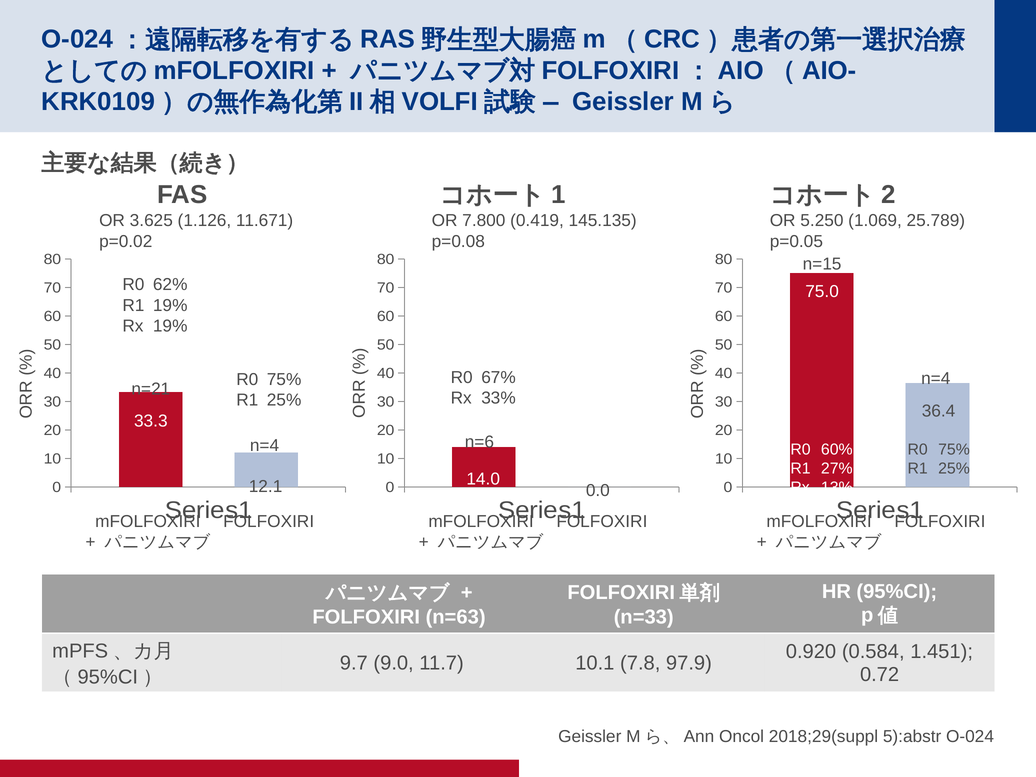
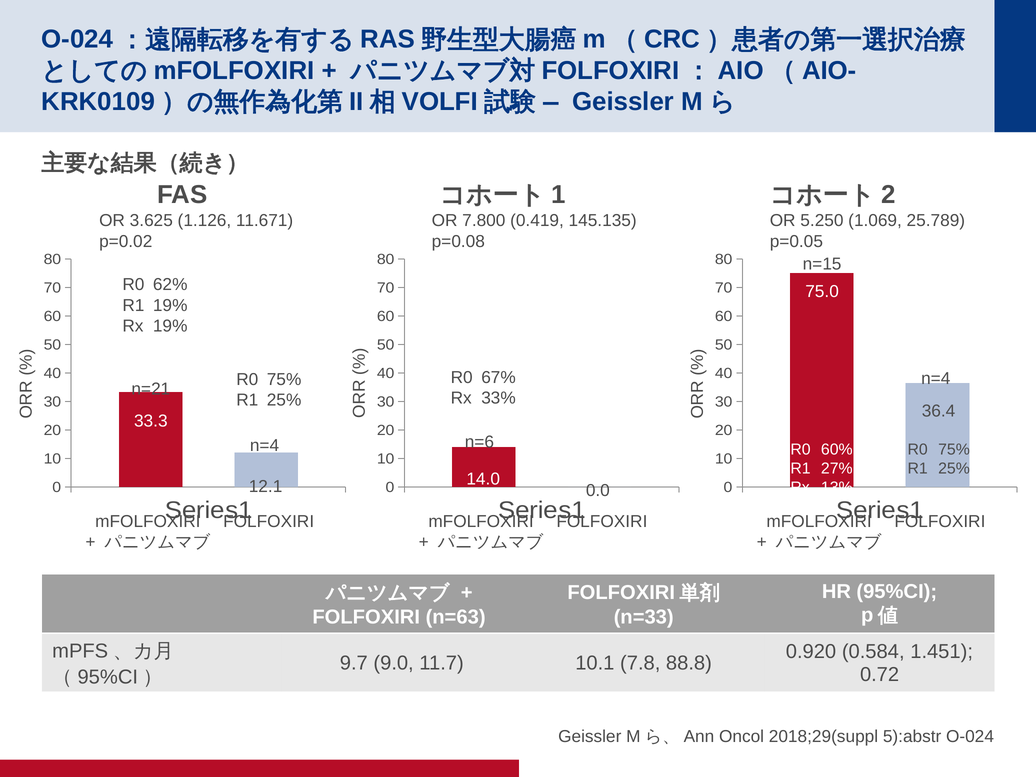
97.9: 97.9 -> 88.8
